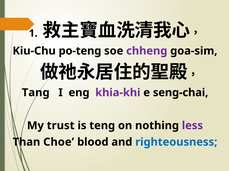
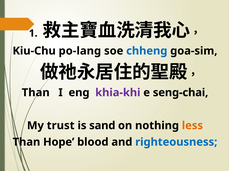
po-teng: po-teng -> po-lang
chheng colour: purple -> blue
Tang at (36, 93): Tang -> Than
teng: teng -> sand
less colour: purple -> orange
Choe: Choe -> Hope
